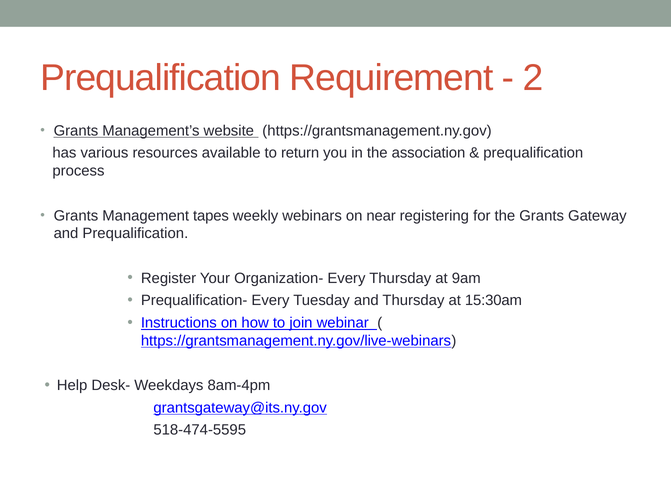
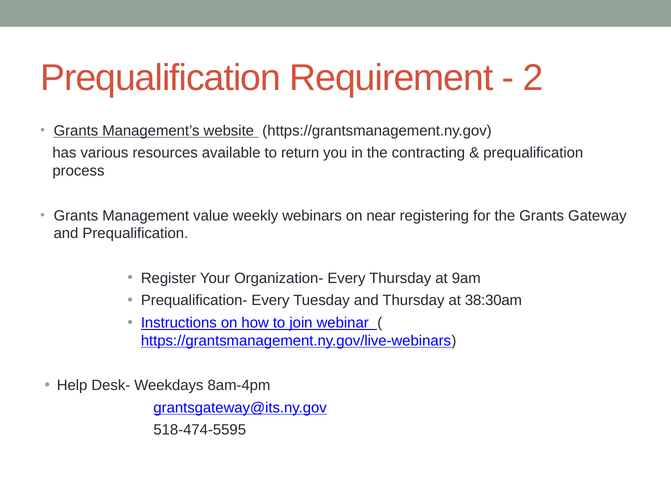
association: association -> contracting
tapes: tapes -> value
15:30am: 15:30am -> 38:30am
